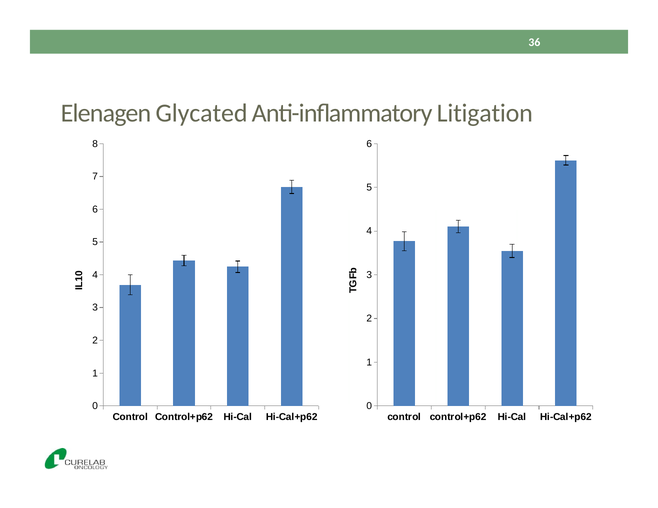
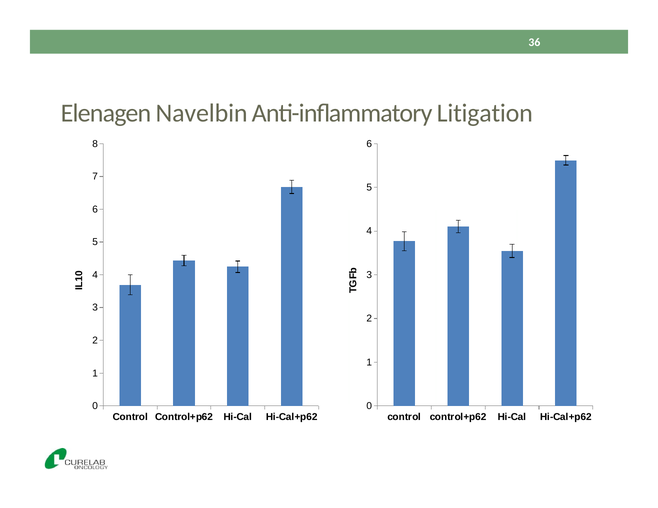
Glycated: Glycated -> Navelbin
